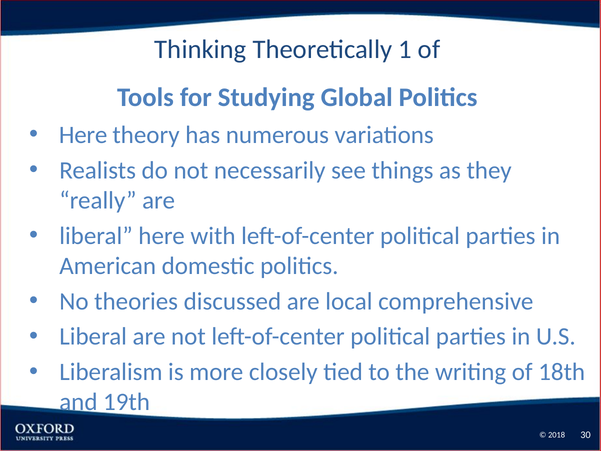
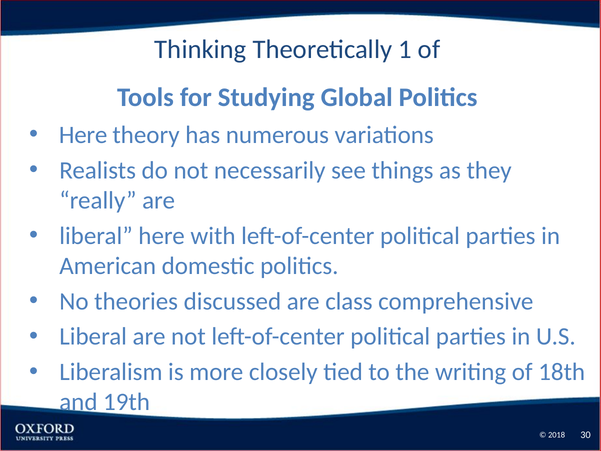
local: local -> class
